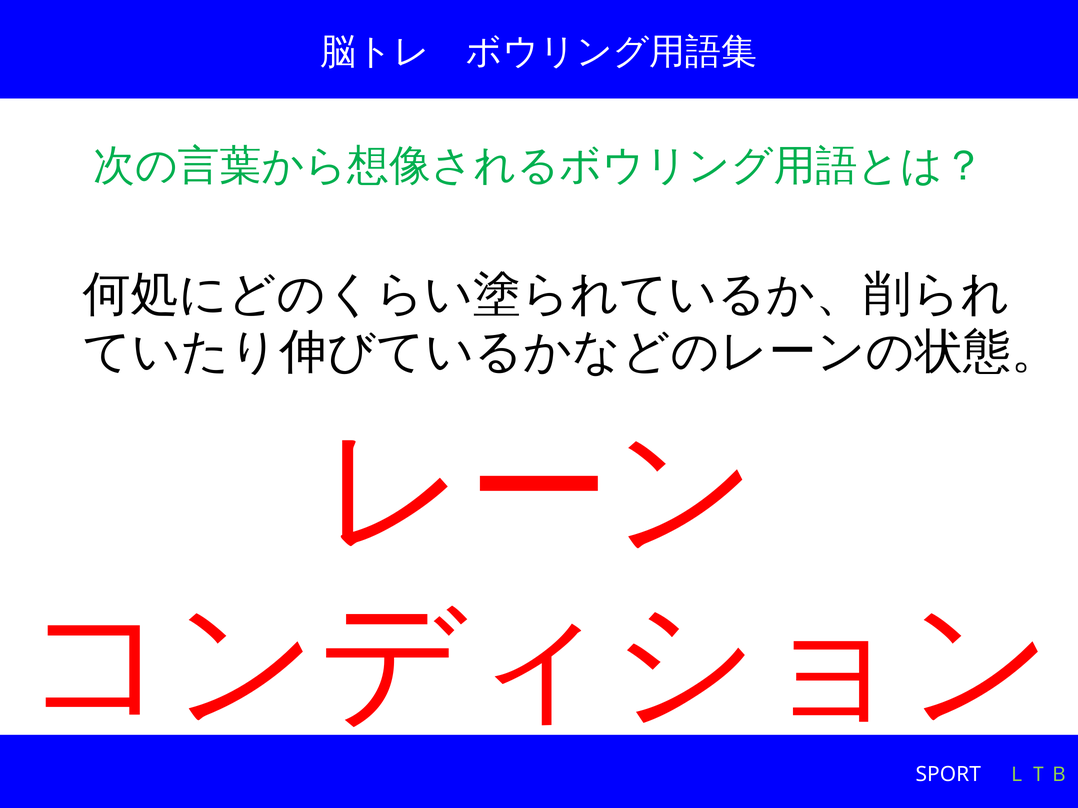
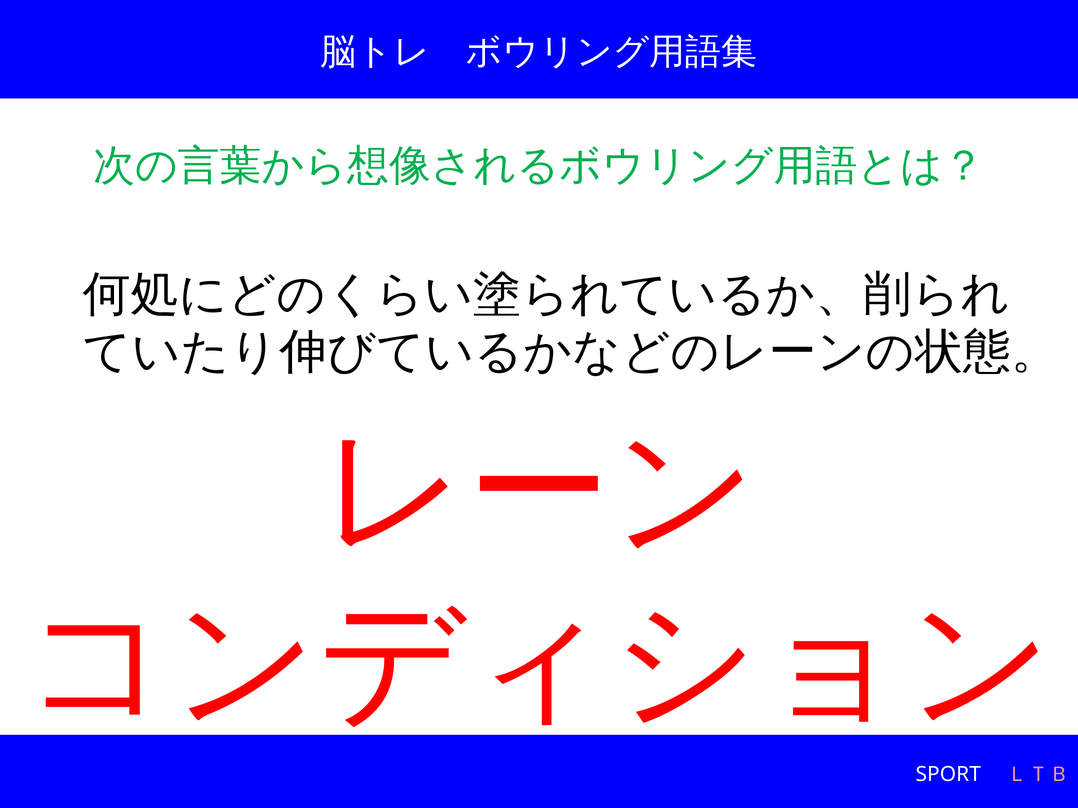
ＬＴＢ colour: light green -> pink
